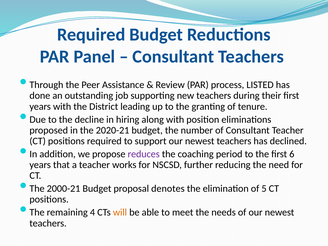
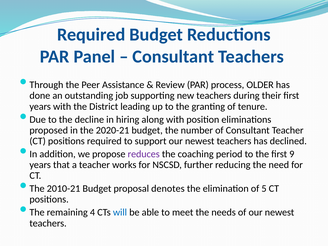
LISTED: LISTED -> OLDER
6: 6 -> 9
2000-21: 2000-21 -> 2010-21
will colour: orange -> blue
